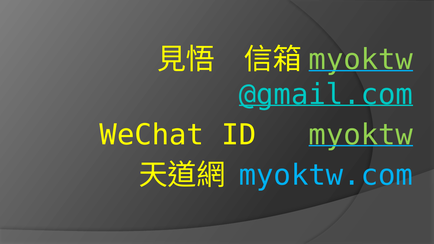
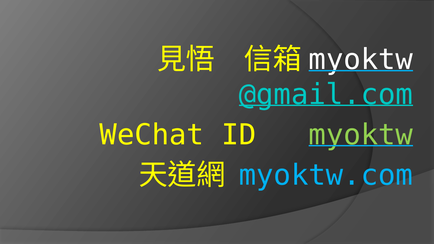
myoktw at (361, 60) colour: light green -> white
